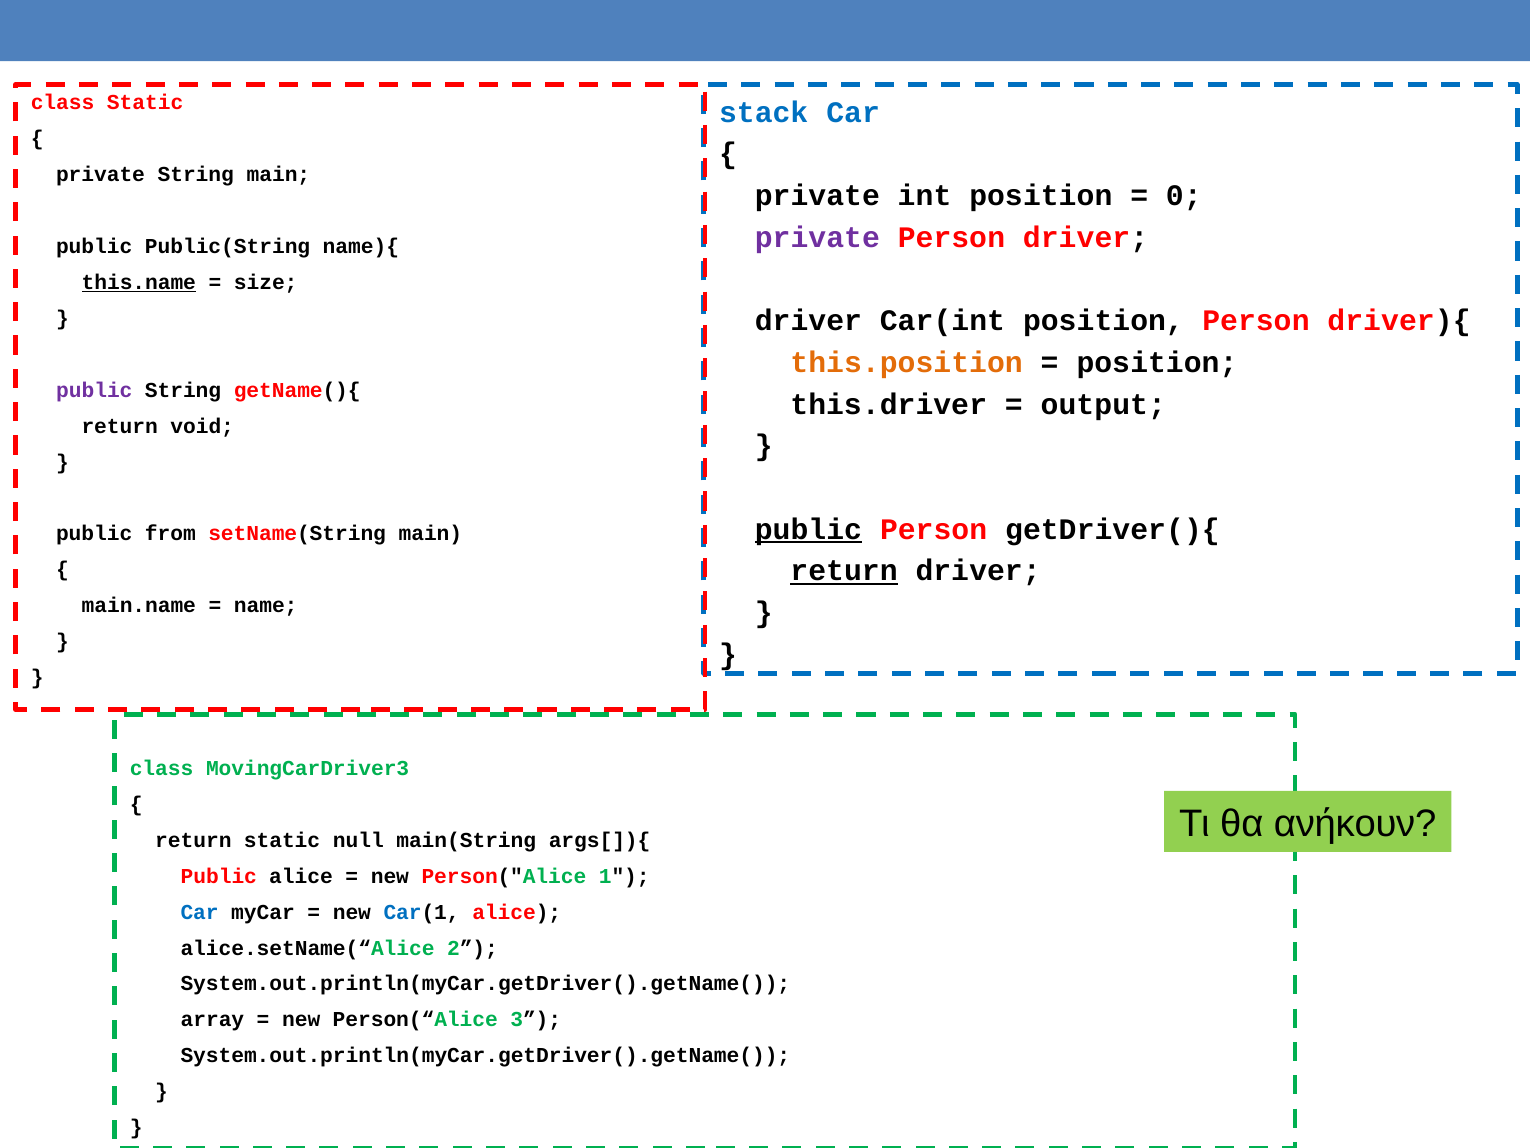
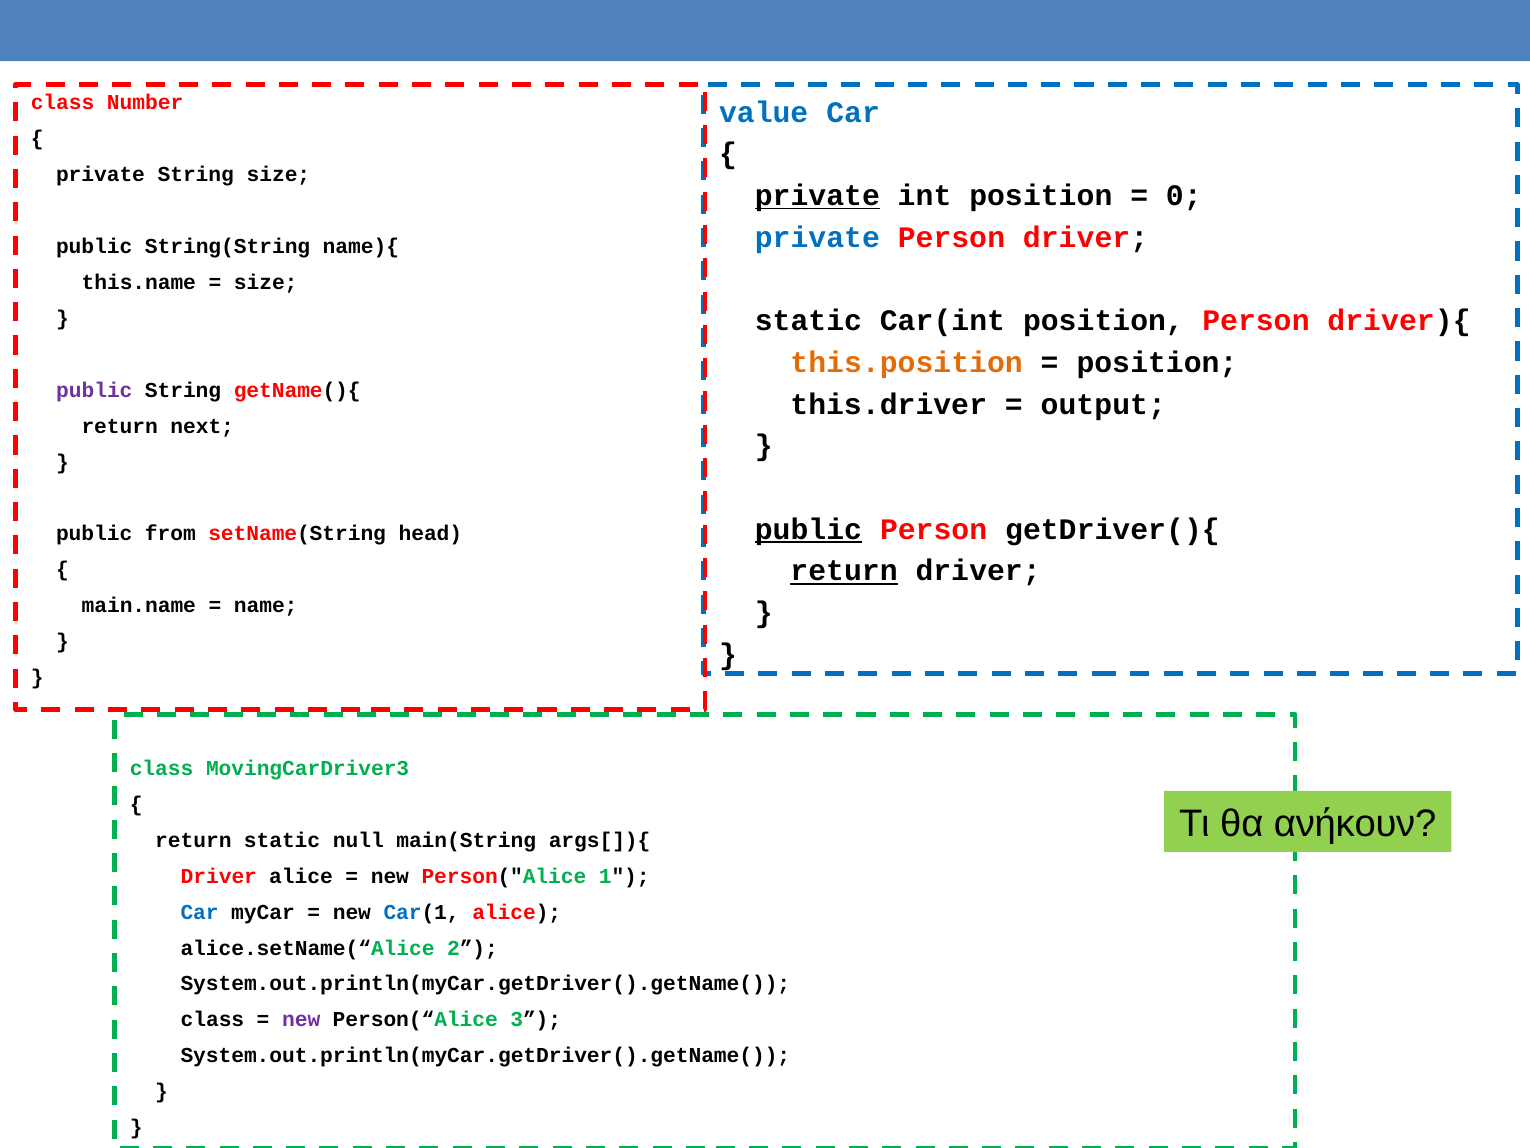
class Static: Static -> Number
stack: stack -> value
String main: main -> size
private at (817, 196) underline: none -> present
private at (817, 237) colour: purple -> blue
Public(String: Public(String -> String(String
this.name underline: present -> none
driver at (808, 321): driver -> static
void: void -> next
setName(String main: main -> head
Public at (219, 876): Public -> Driver
array at (212, 1019): array -> class
new at (301, 1019) colour: black -> purple
